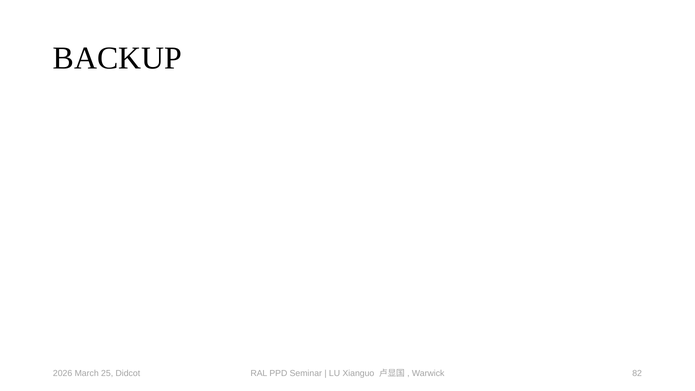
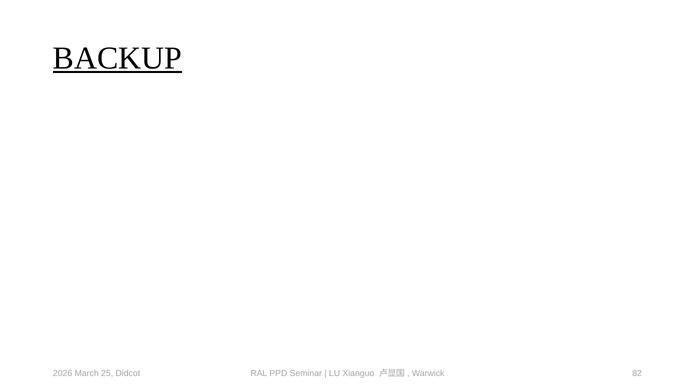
BACKUP underline: none -> present
